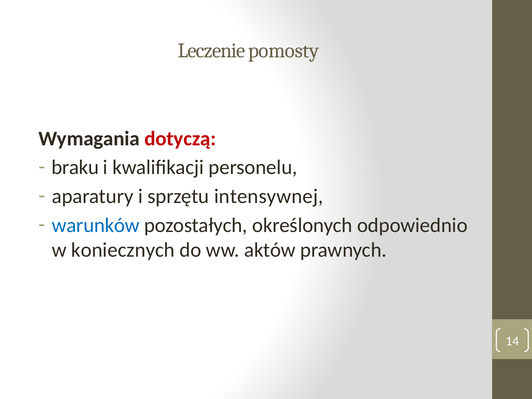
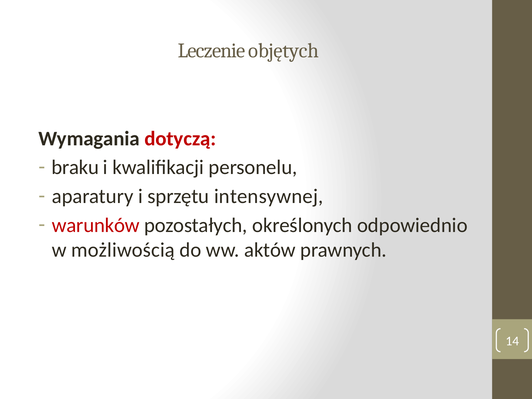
pomosty: pomosty -> objętych
warunków colour: blue -> red
koniecznych: koniecznych -> możliwością
